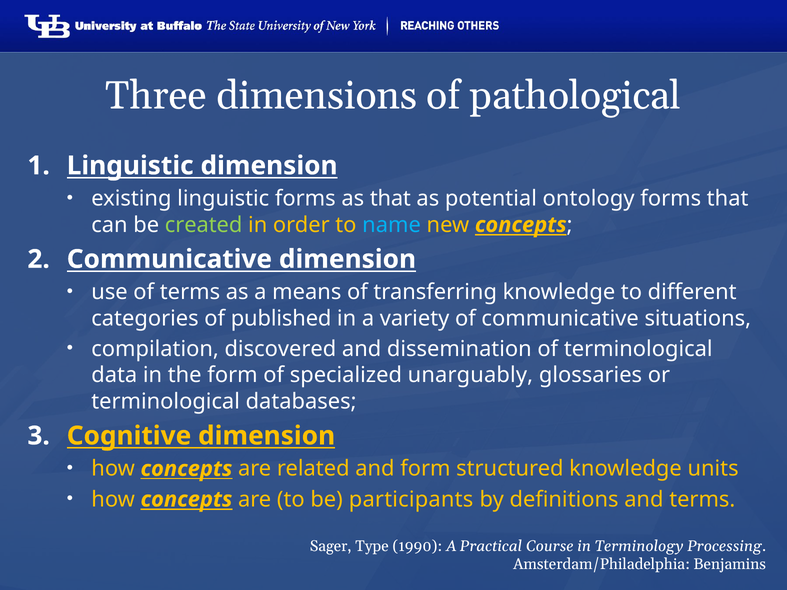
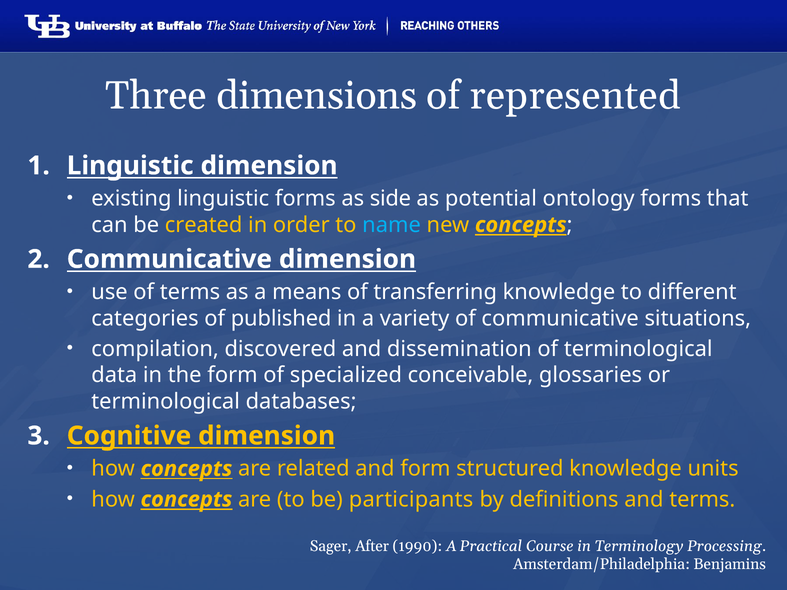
pathological: pathological -> represented
as that: that -> side
created colour: light green -> yellow
unarguably: unarguably -> conceivable
Type: Type -> After
